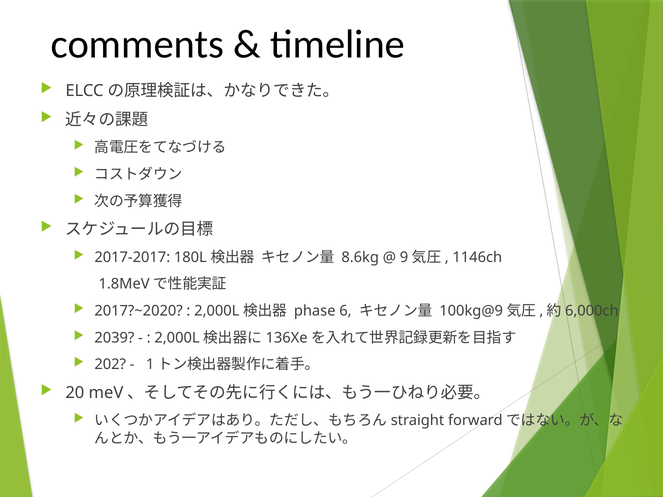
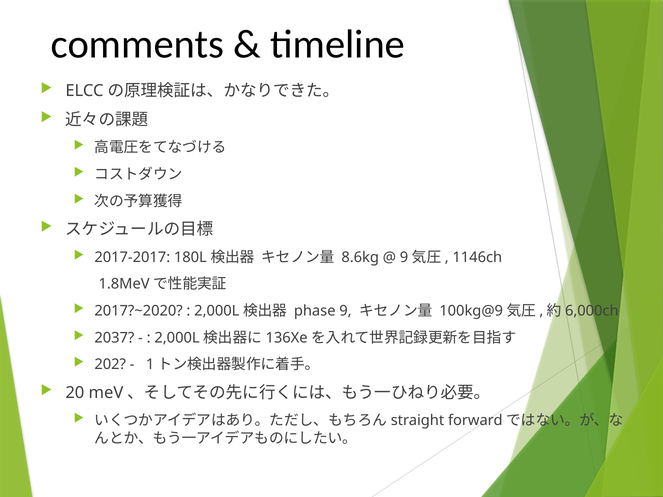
6: 6 -> 9
2039: 2039 -> 2037
